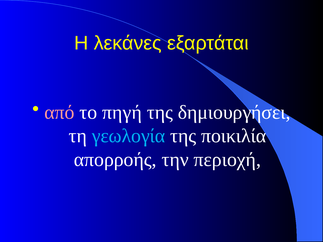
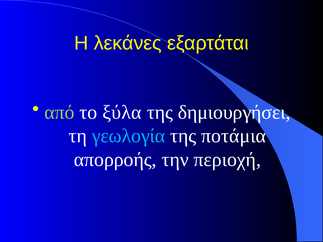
από colour: pink -> light green
πηγή: πηγή -> ξύλα
ποικιλία: ποικιλία -> ποτάμια
